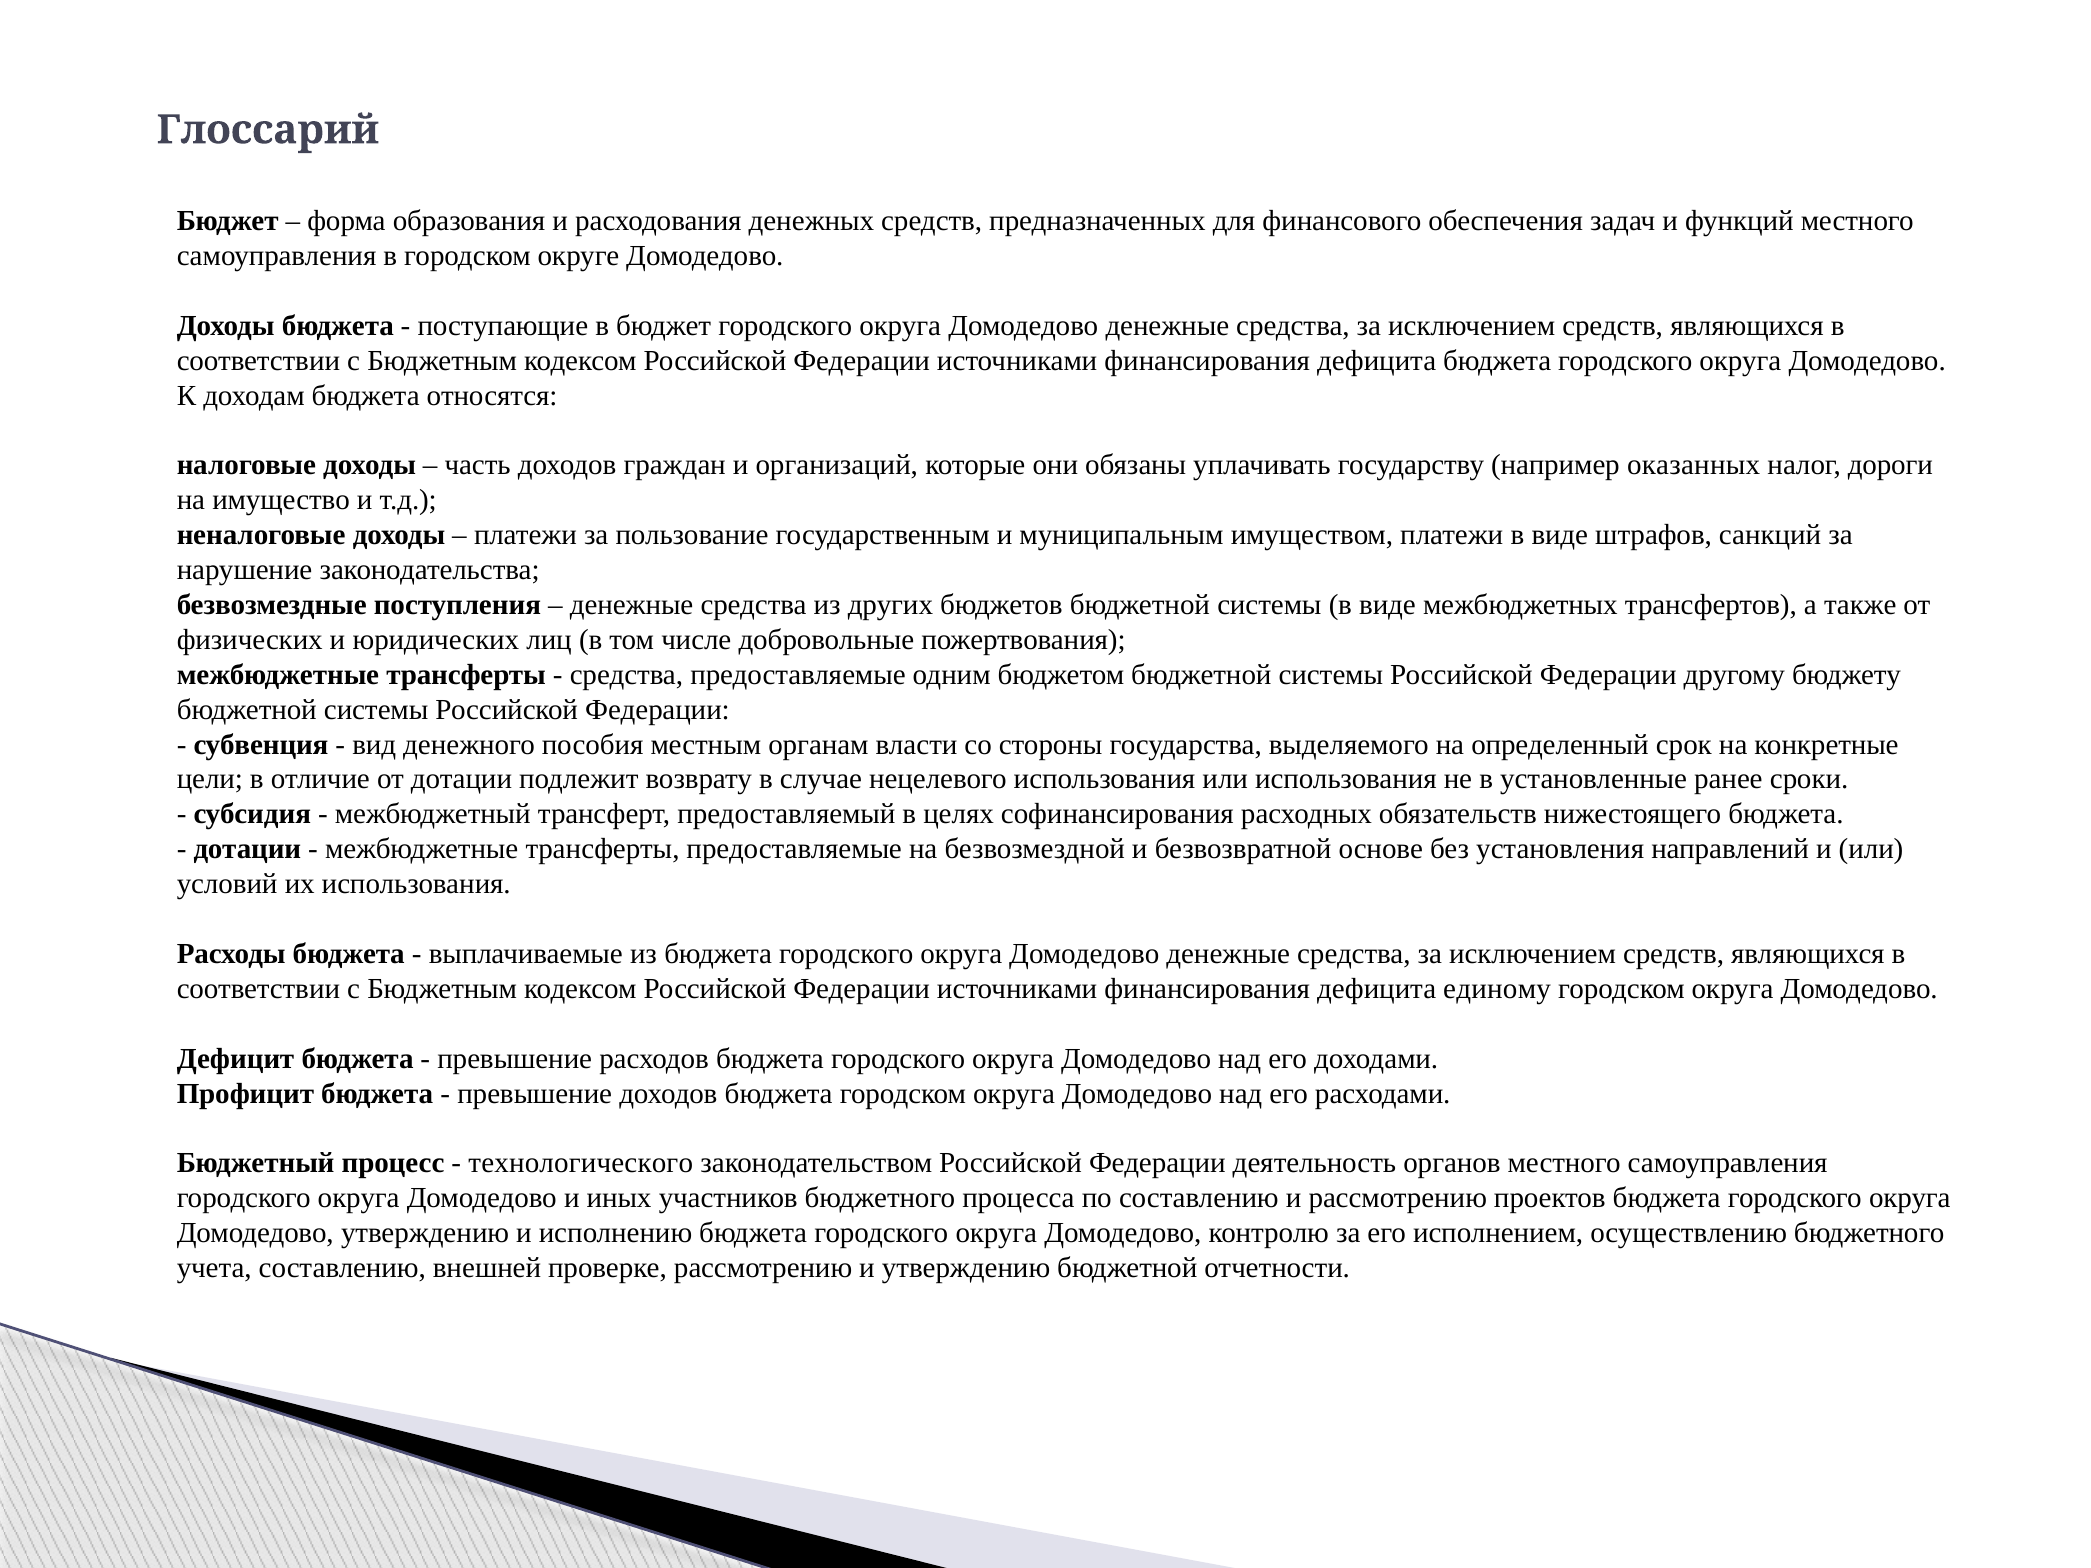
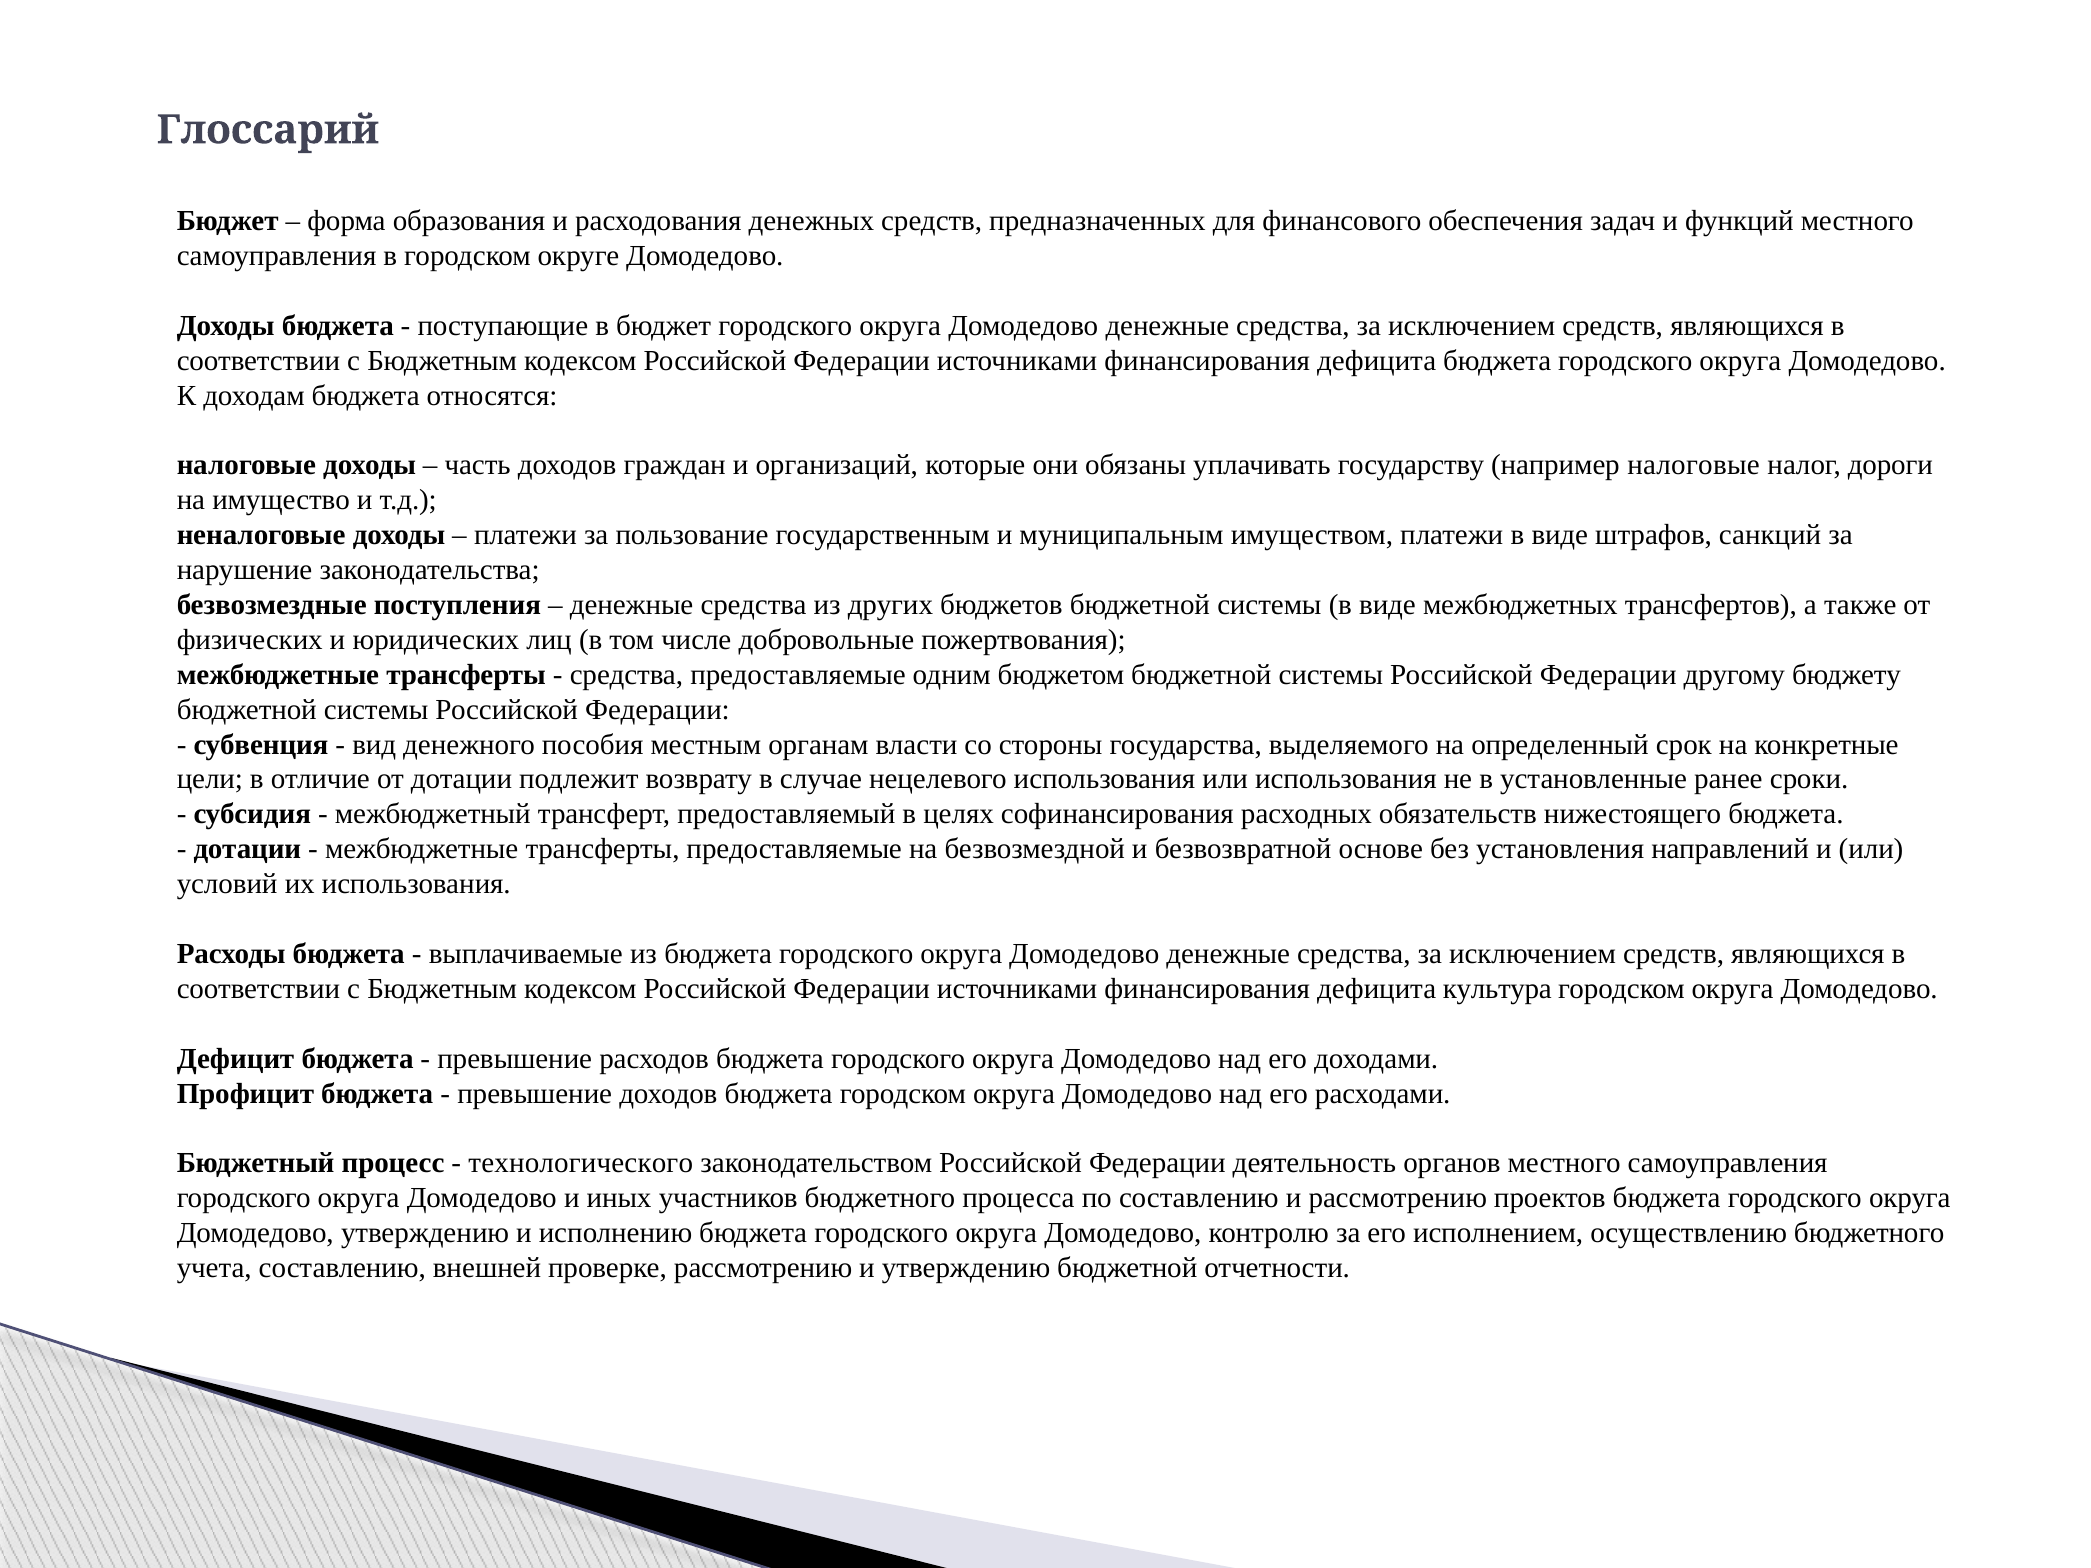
например оказанных: оказанных -> налоговые
единому: единому -> культура
